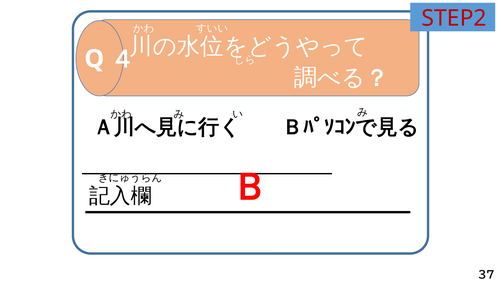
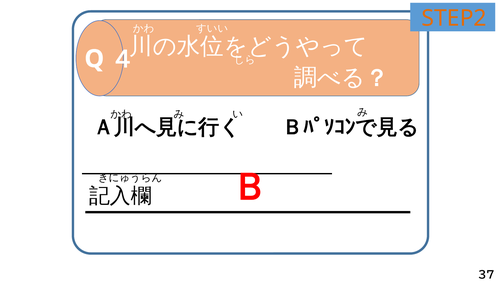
STEP2 colour: red -> orange
